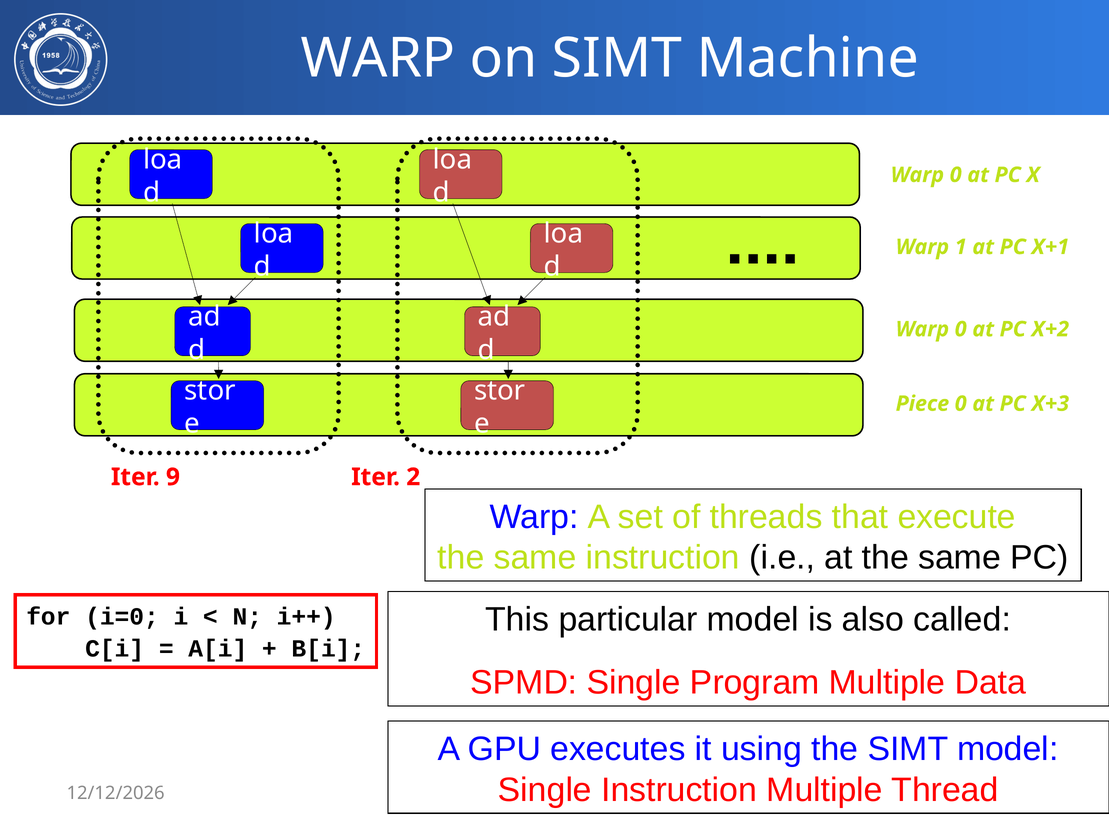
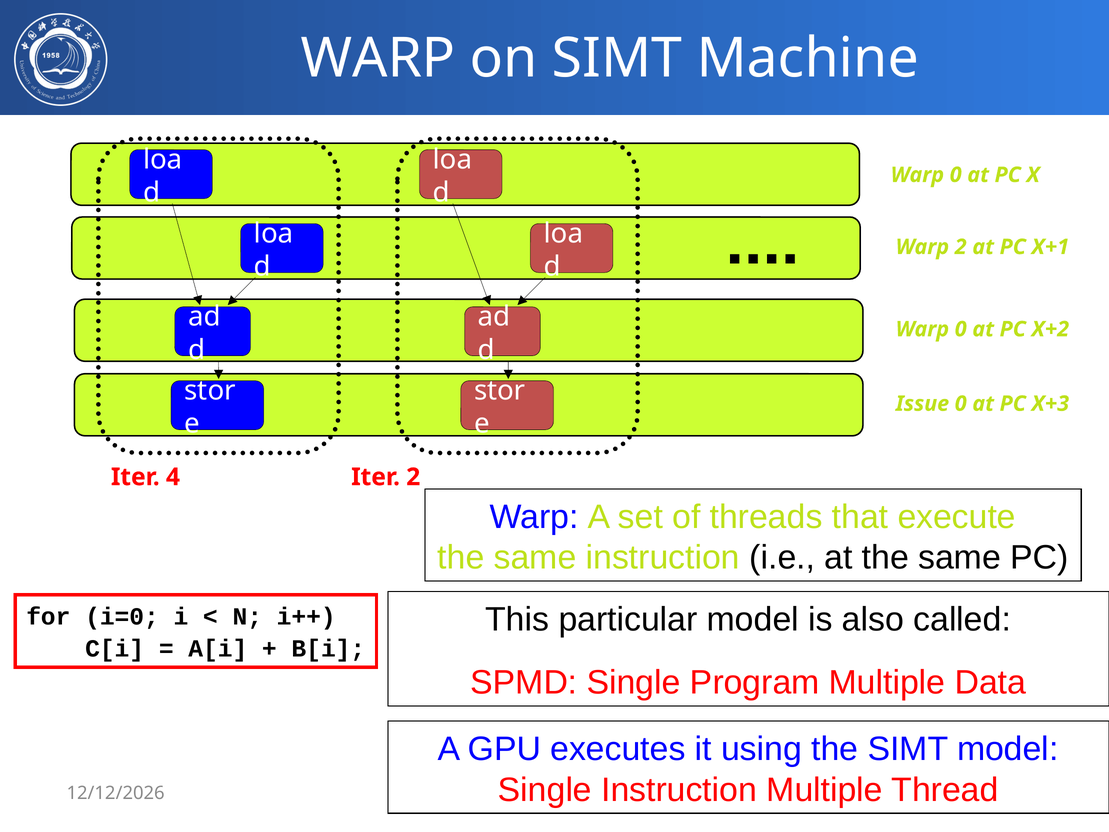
Warp 1: 1 -> 2
Piece: Piece -> Issue
9: 9 -> 4
